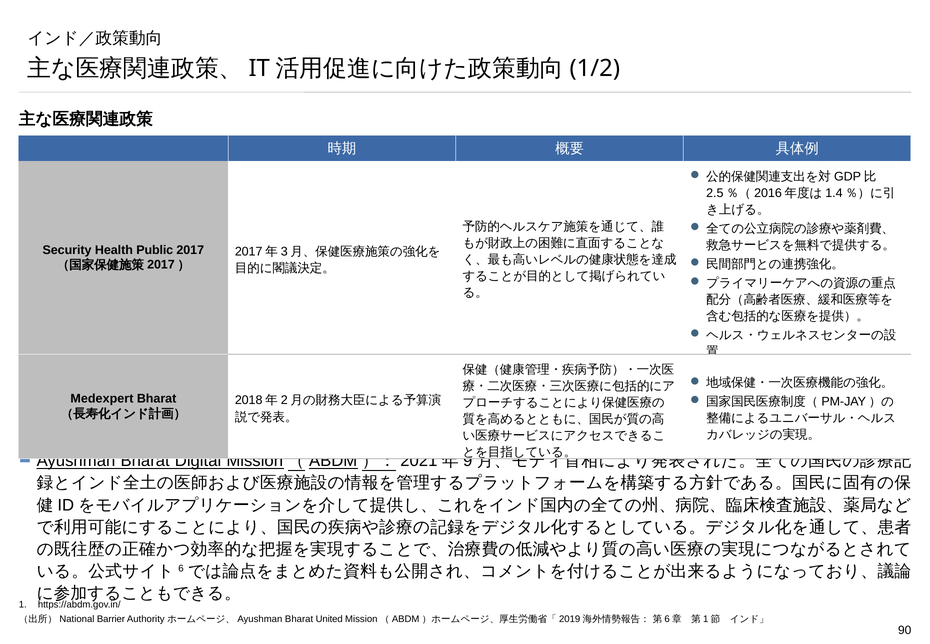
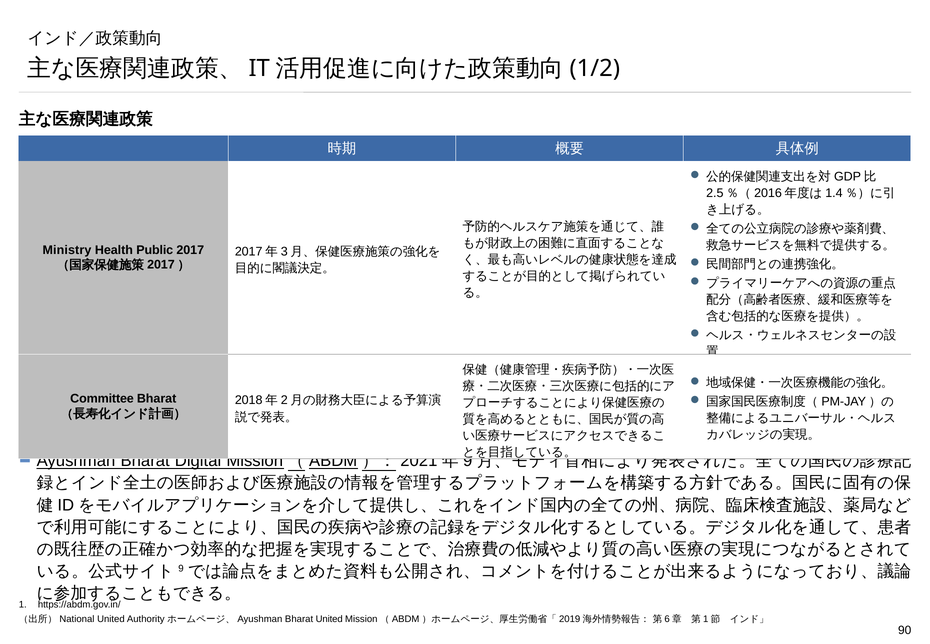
Security: Security -> Ministry
Medexpert: Medexpert -> Committee
6 at (181, 568): 6 -> 9
Barrier at (111, 619): Barrier -> United
